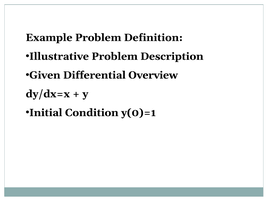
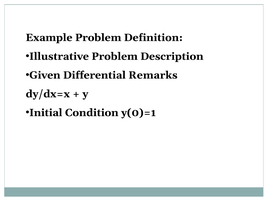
Overview: Overview -> Remarks
